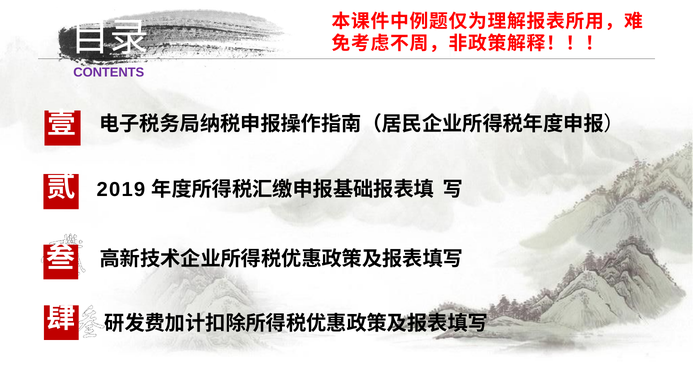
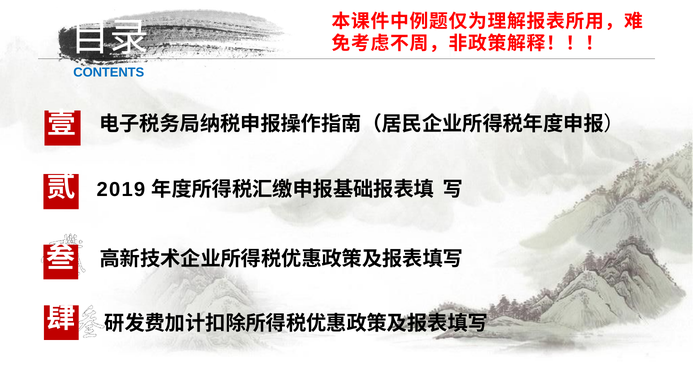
CONTENTS colour: purple -> blue
